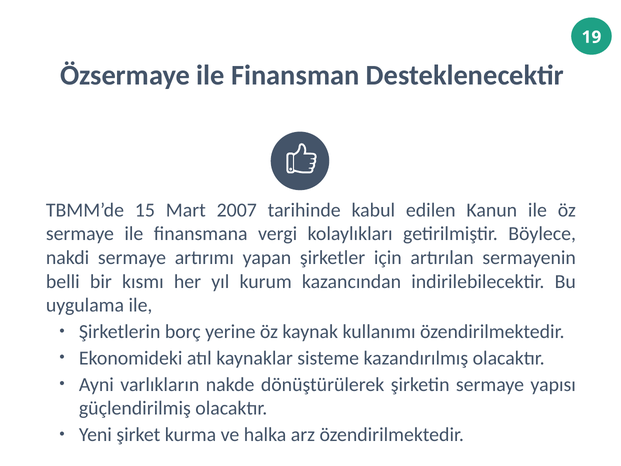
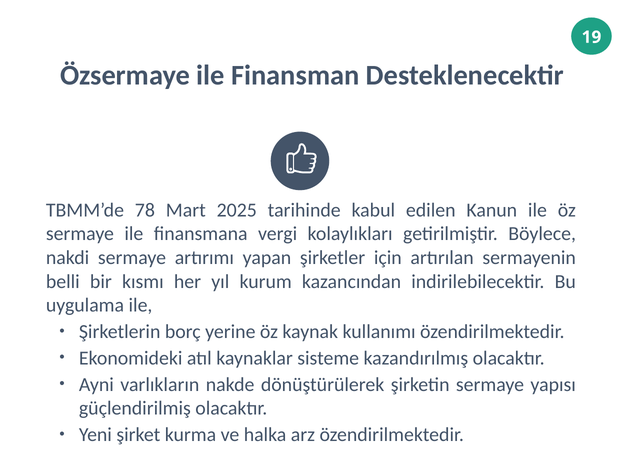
15: 15 -> 78
2007: 2007 -> 2025
